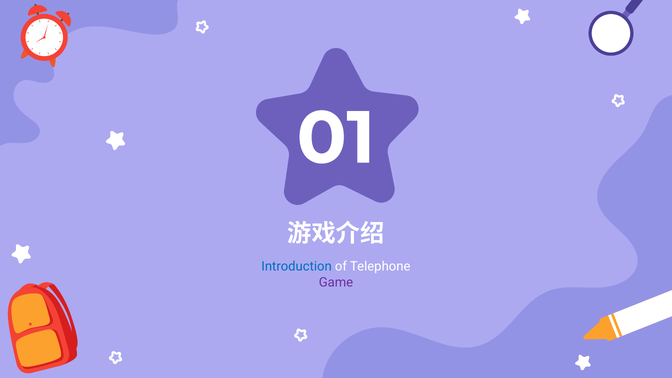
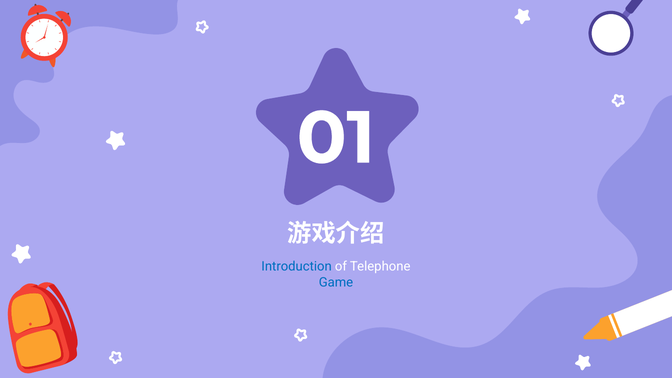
Game colour: purple -> blue
